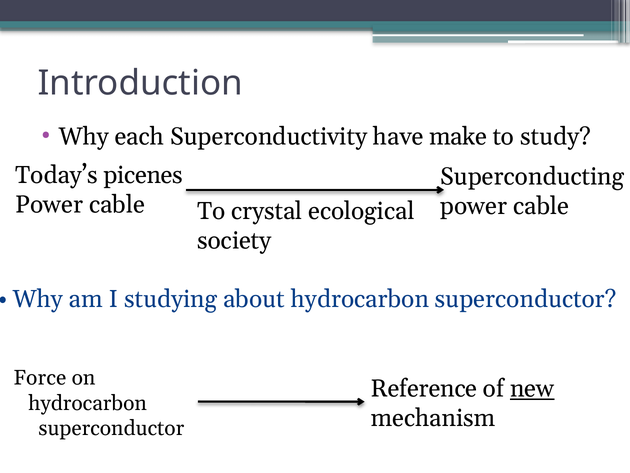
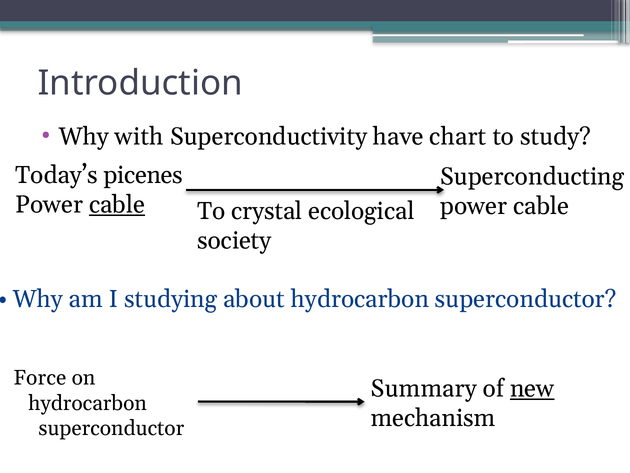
each: each -> with
make: make -> chart
cable at (117, 205) underline: none -> present
Reference: Reference -> Summary
